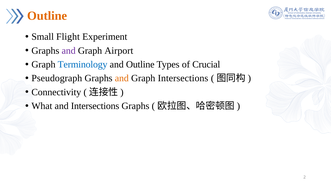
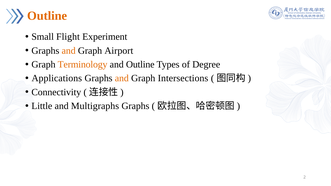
and at (69, 51) colour: purple -> orange
Terminology colour: blue -> orange
Crucial: Crucial -> Degree
Pseudograph: Pseudograph -> Applications
What: What -> Little
and Intersections: Intersections -> Multigraphs
